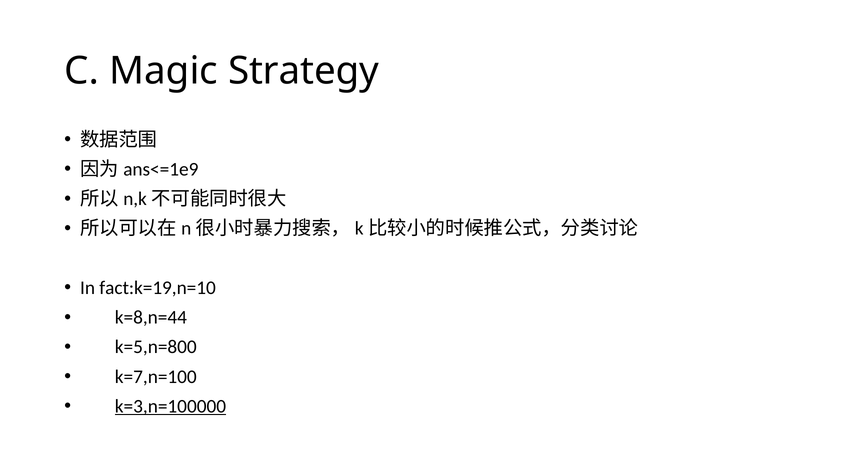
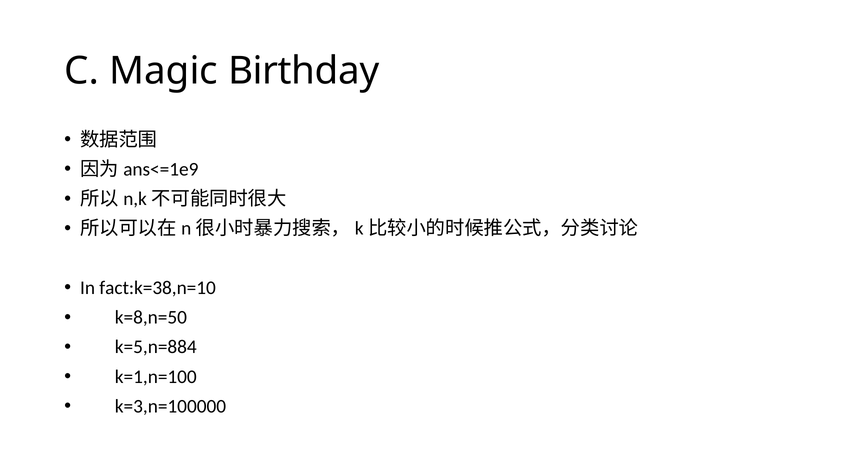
Strategy: Strategy -> Birthday
fact:k=19,n=10: fact:k=19,n=10 -> fact:k=38,n=10
k=8,n=44: k=8,n=44 -> k=8,n=50
k=5,n=800: k=5,n=800 -> k=5,n=884
k=7,n=100: k=7,n=100 -> k=1,n=100
k=3,n=100000 underline: present -> none
